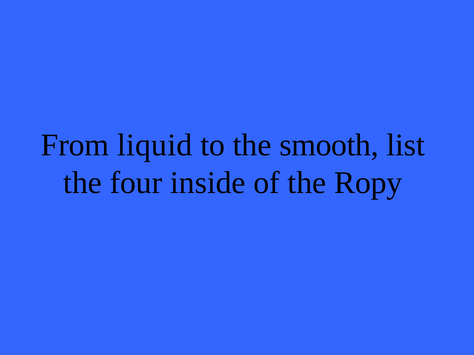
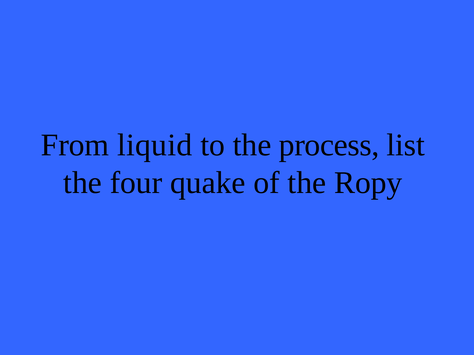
smooth: smooth -> process
inside: inside -> quake
